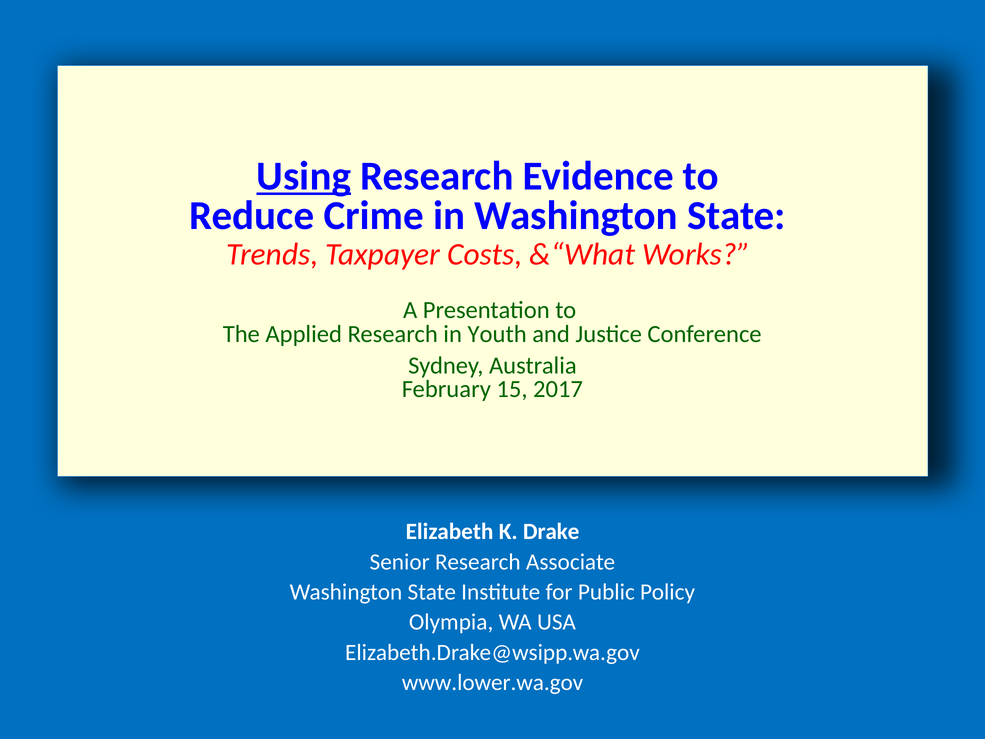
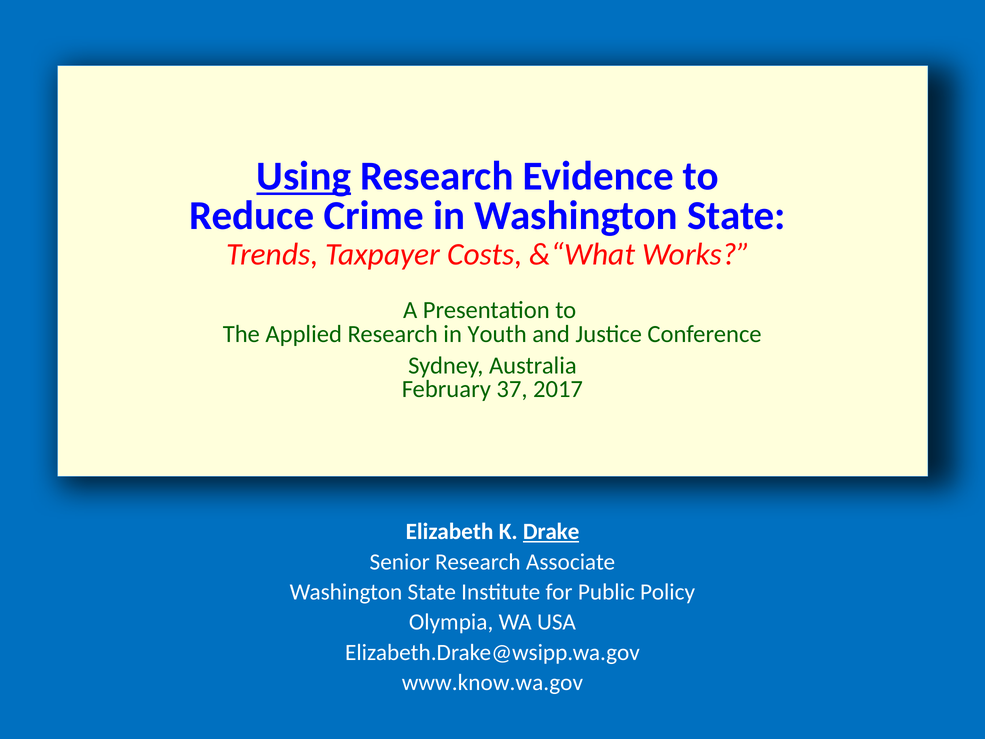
15: 15 -> 37
Drake underline: none -> present
www.lower.wa.gov: www.lower.wa.gov -> www.know.wa.gov
